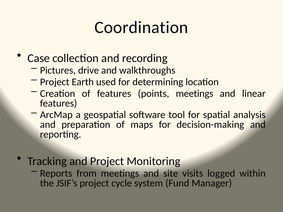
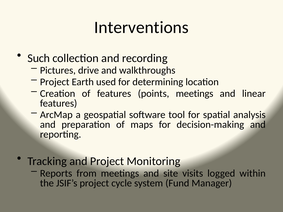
Coordination: Coordination -> Interventions
Case: Case -> Such
